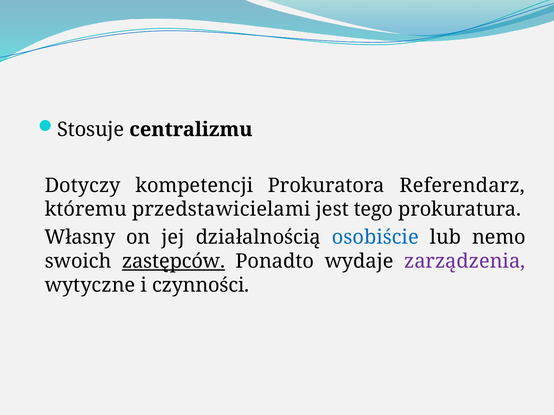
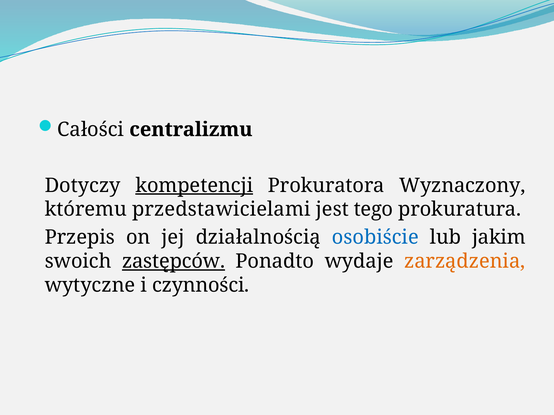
Stosuje: Stosuje -> Całości
kompetencji underline: none -> present
Referendarz: Referendarz -> Wyznaczony
Własny: Własny -> Przepis
nemo: nemo -> jakim
zarządzenia colour: purple -> orange
